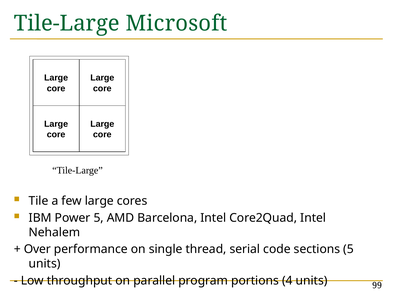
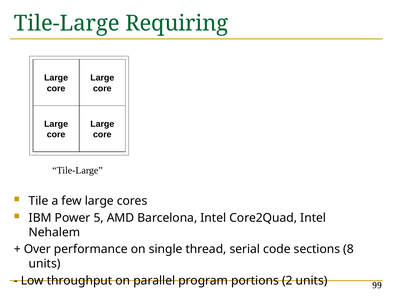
Microsoft: Microsoft -> Requiring
sections 5: 5 -> 8
4: 4 -> 2
